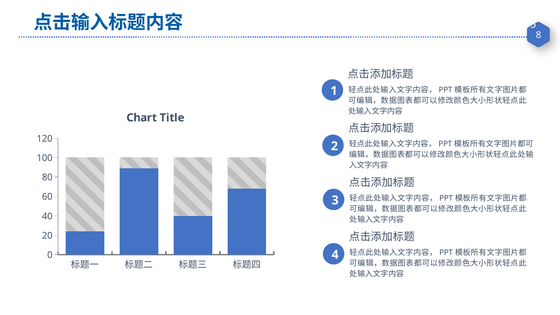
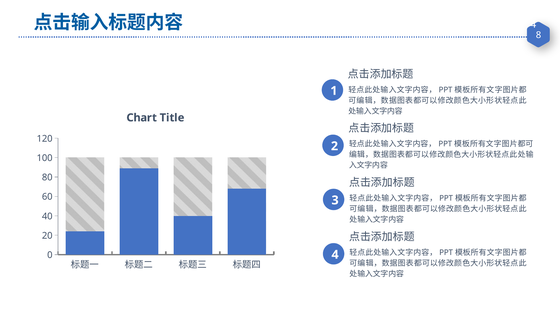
5 at (533, 24): 5 -> 4
